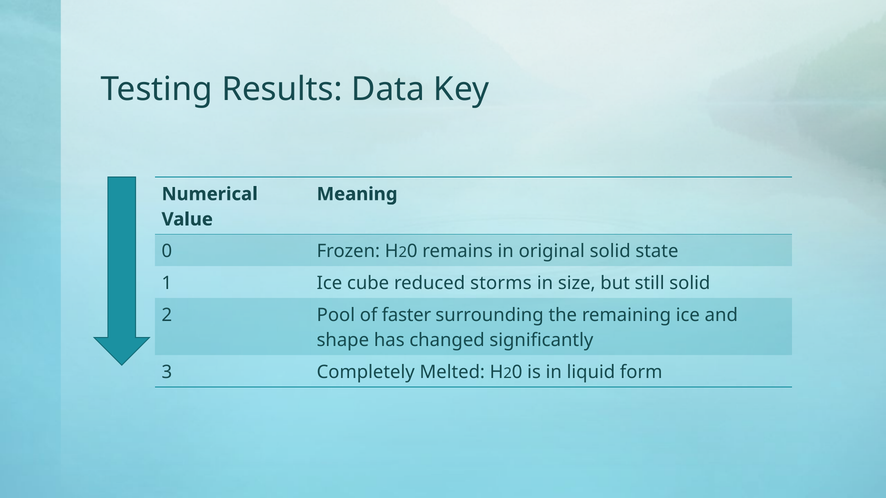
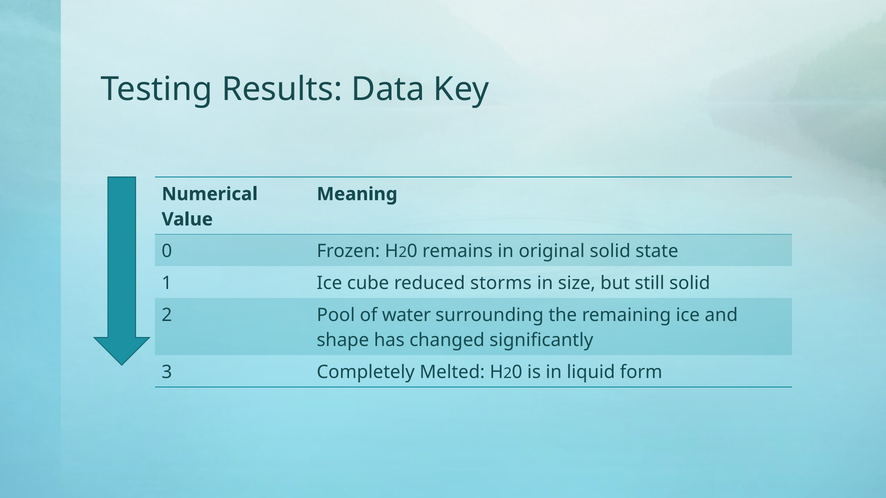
faster: faster -> water
